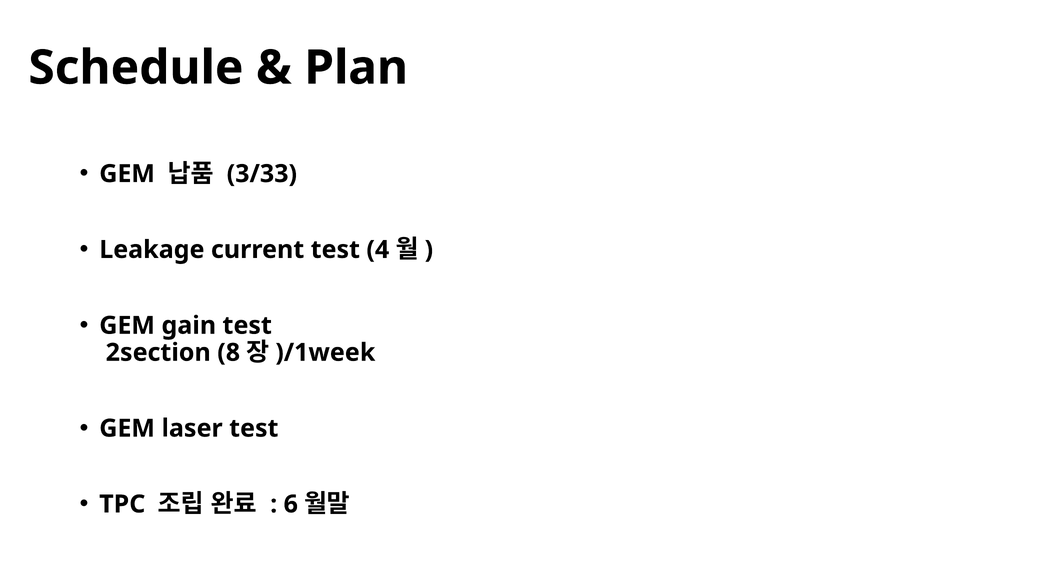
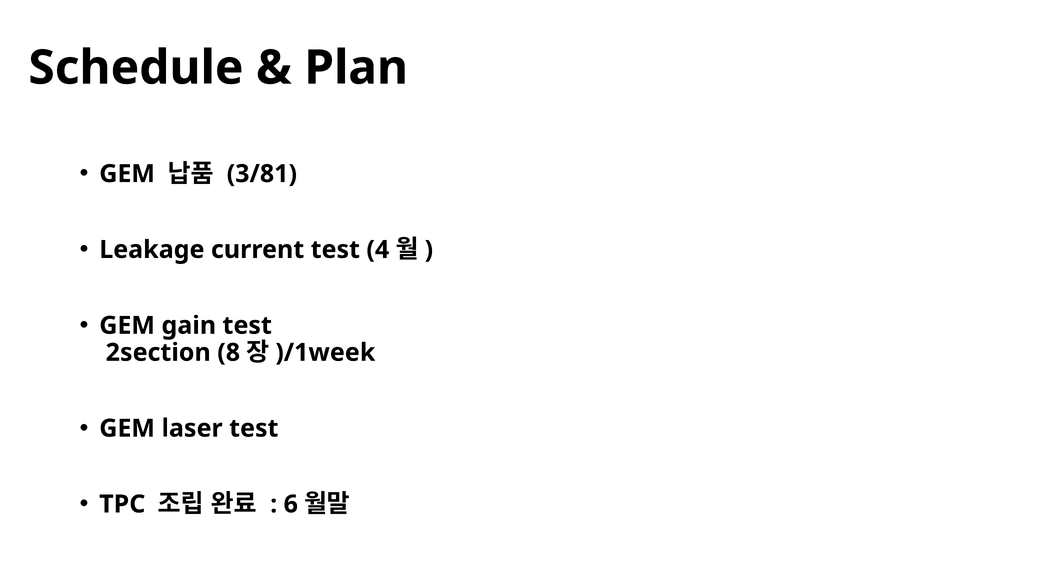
3/33: 3/33 -> 3/81
